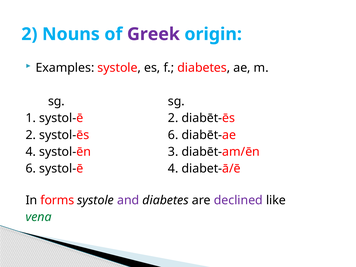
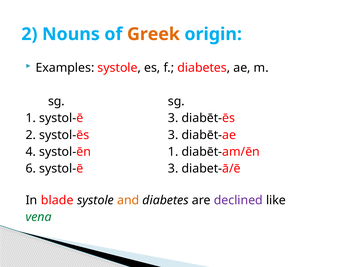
Greek colour: purple -> orange
1 systol-ē 2: 2 -> 3
systol-ēs 6: 6 -> 3
systol-ēn 3: 3 -> 1
6 systol-ē 4: 4 -> 3
forms: forms -> blade
and colour: purple -> orange
